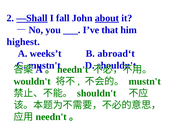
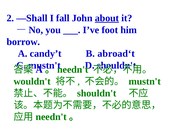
—Shall underline: present -> none
that: that -> foot
highest: highest -> borrow
weeks’t: weeks’t -> candy’t
